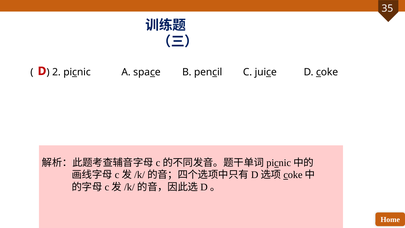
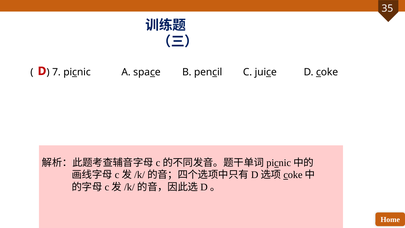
2: 2 -> 7
